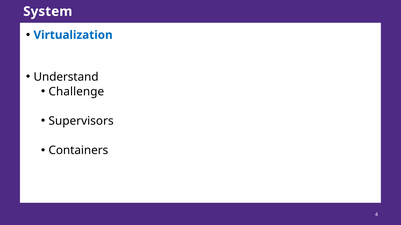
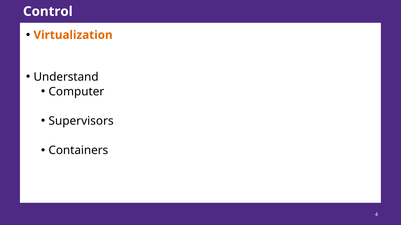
System: System -> Control
Virtualization colour: blue -> orange
Challenge: Challenge -> Computer
